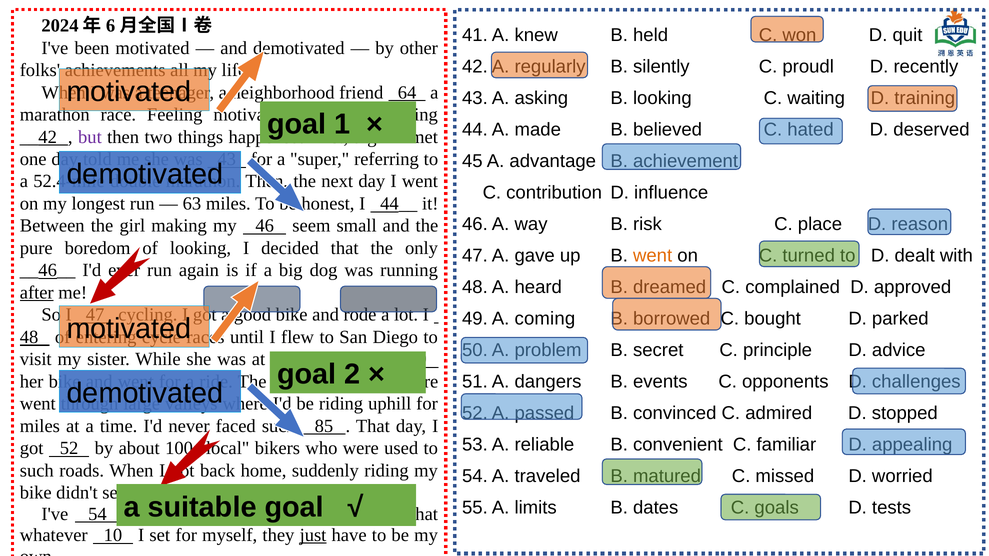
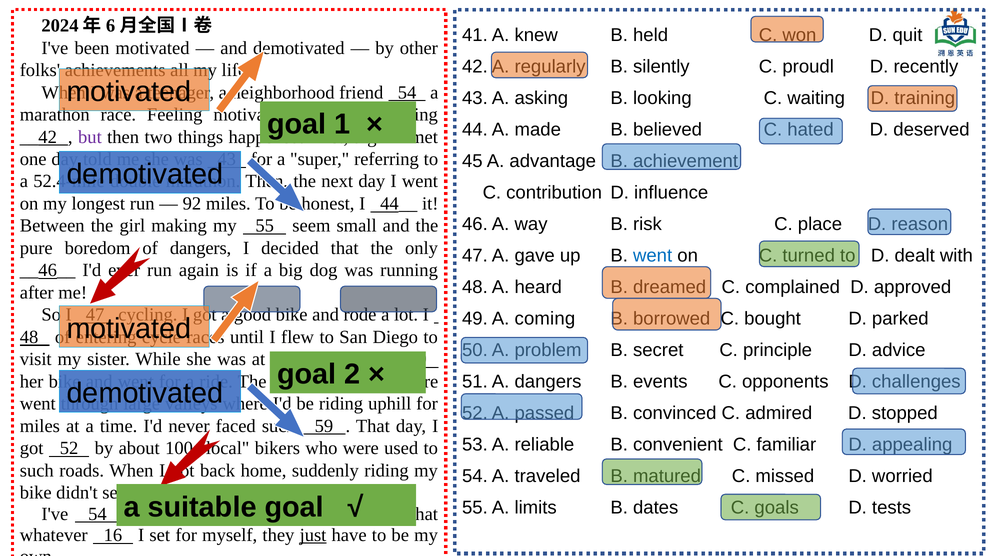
friend 64: 64 -> 54
63: 63 -> 92
my 46: 46 -> 55
looking at (201, 248): looking -> dangers
went at (653, 256) colour: orange -> blue
after underline: present -> none
85: 85 -> 59
10: 10 -> 16
